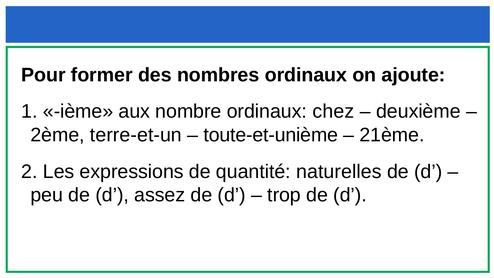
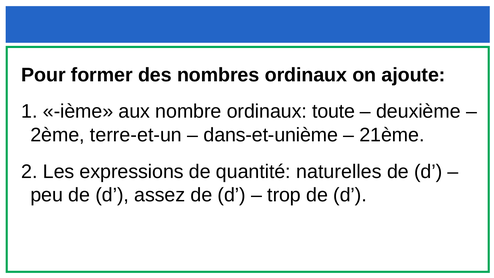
chez: chez -> toute
toute-et-unième: toute-et-unième -> dans-et-unième
